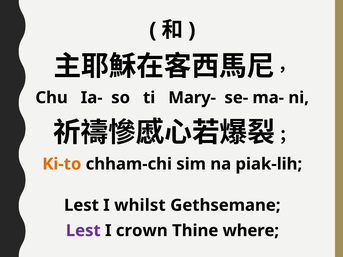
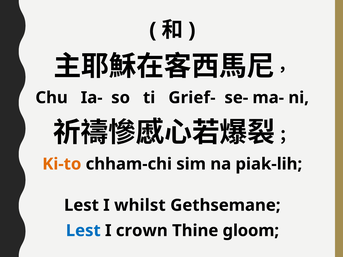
Mary-: Mary- -> Grief-
Lest at (83, 231) colour: purple -> blue
where: where -> gloom
